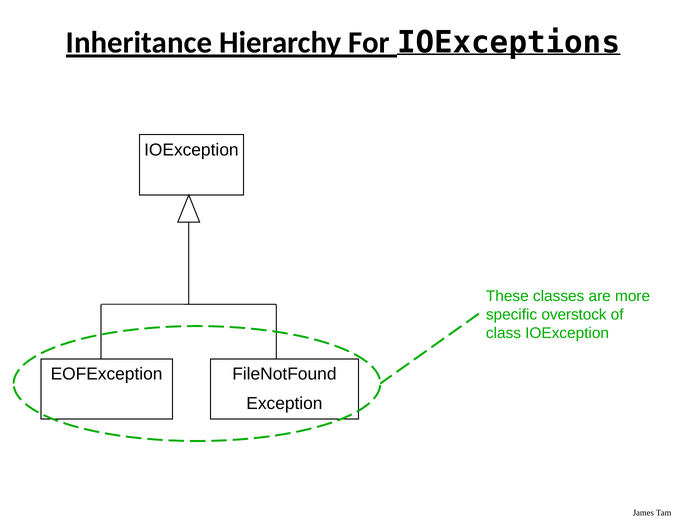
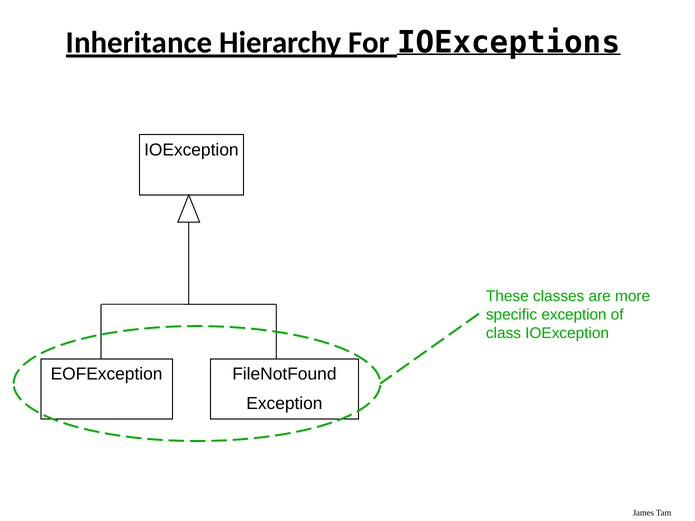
specific overstock: overstock -> exception
